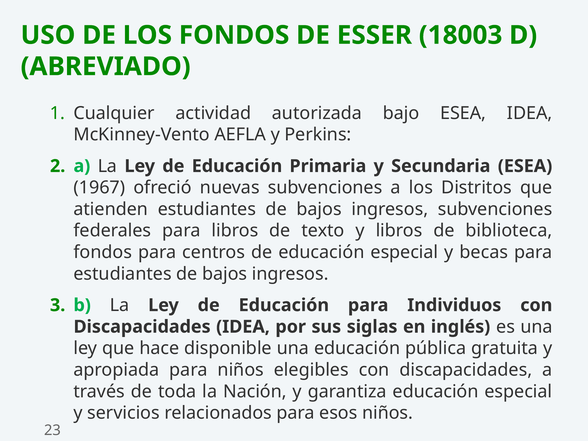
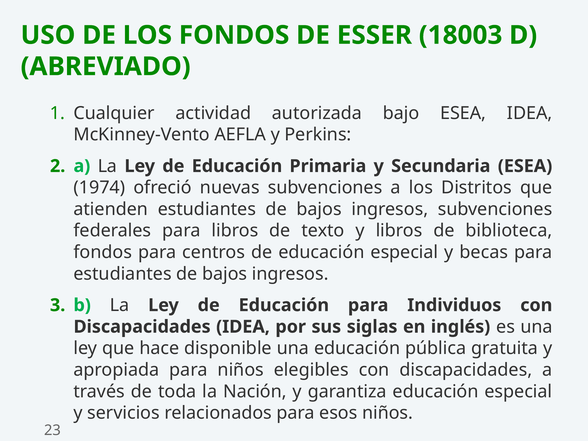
1967: 1967 -> 1974
